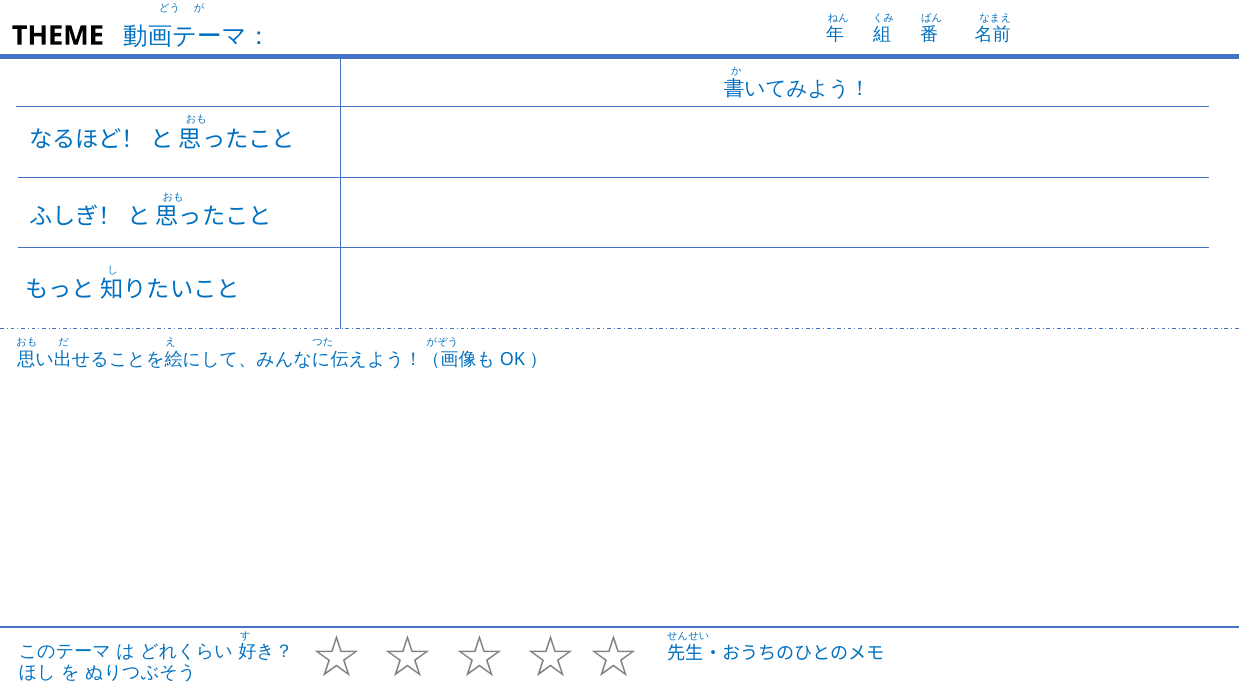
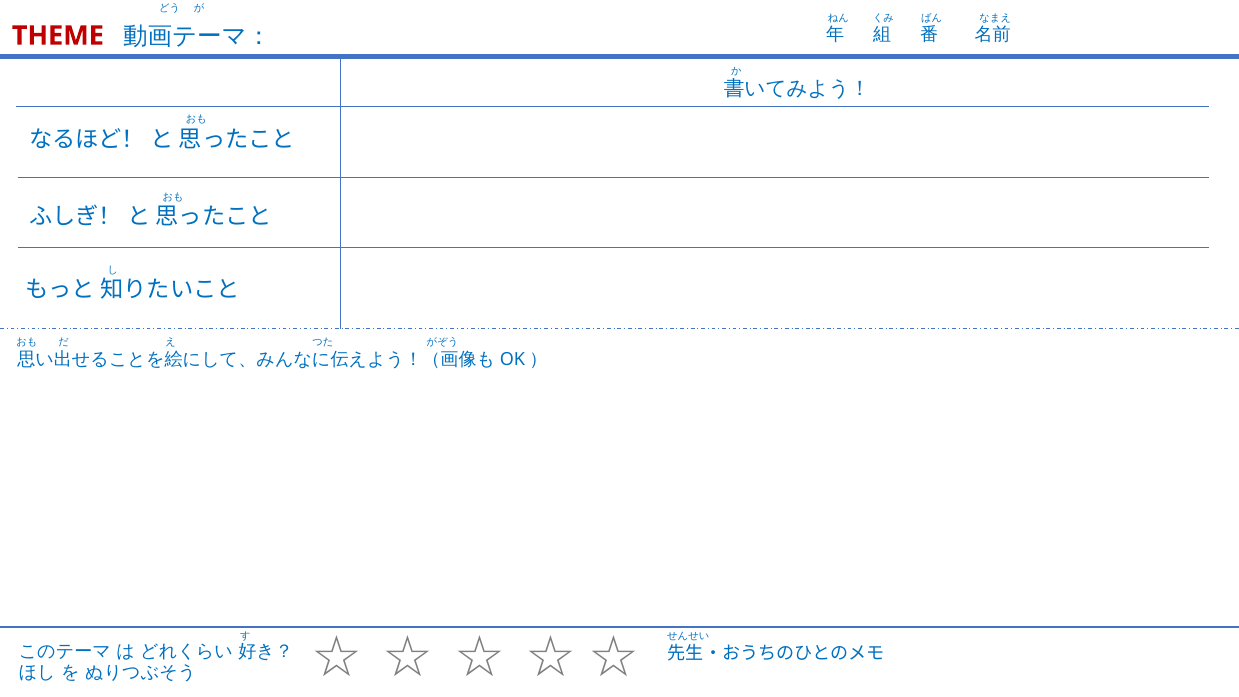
THEME colour: black -> red
